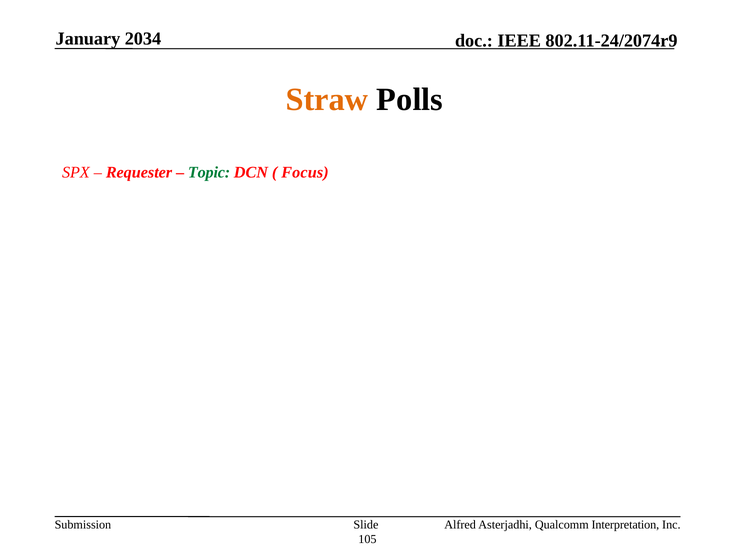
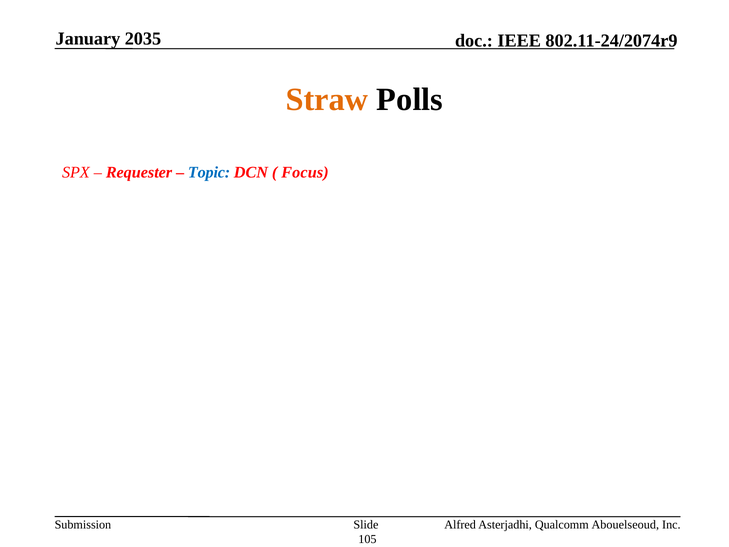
2034: 2034 -> 2035
Topic colour: green -> blue
Interpretation: Interpretation -> Abouelseoud
